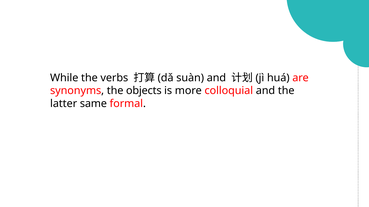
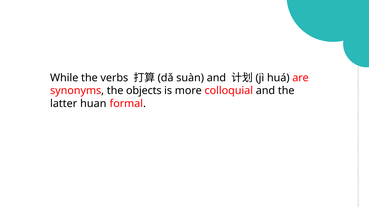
same: same -> huan
